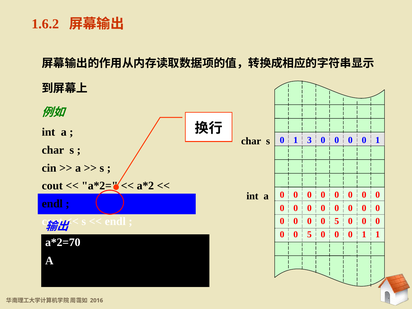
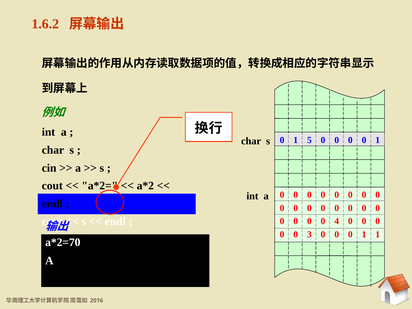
3: 3 -> 5
5 at (337, 221): 5 -> 4
5 at (309, 234): 5 -> 3
